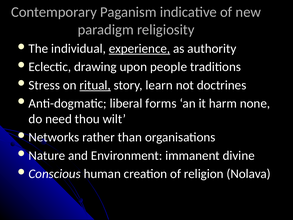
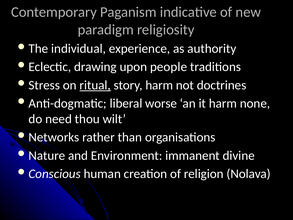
experience underline: present -> none
story learn: learn -> harm
forms: forms -> worse
